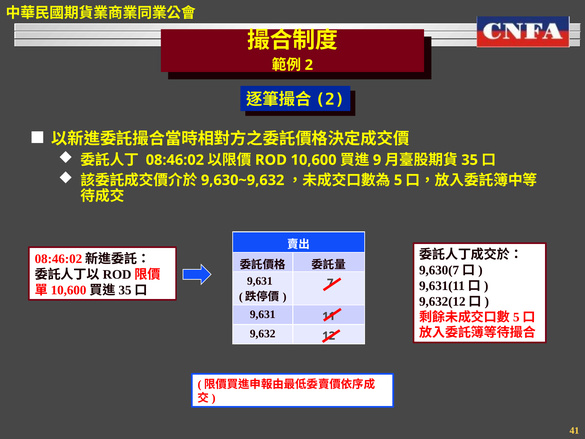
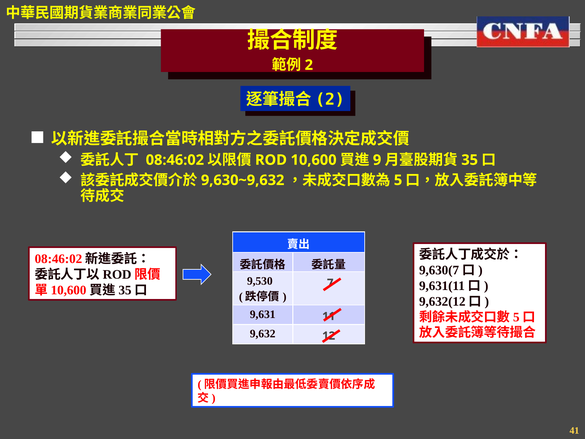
9,631 at (260, 281): 9,631 -> 9,530
